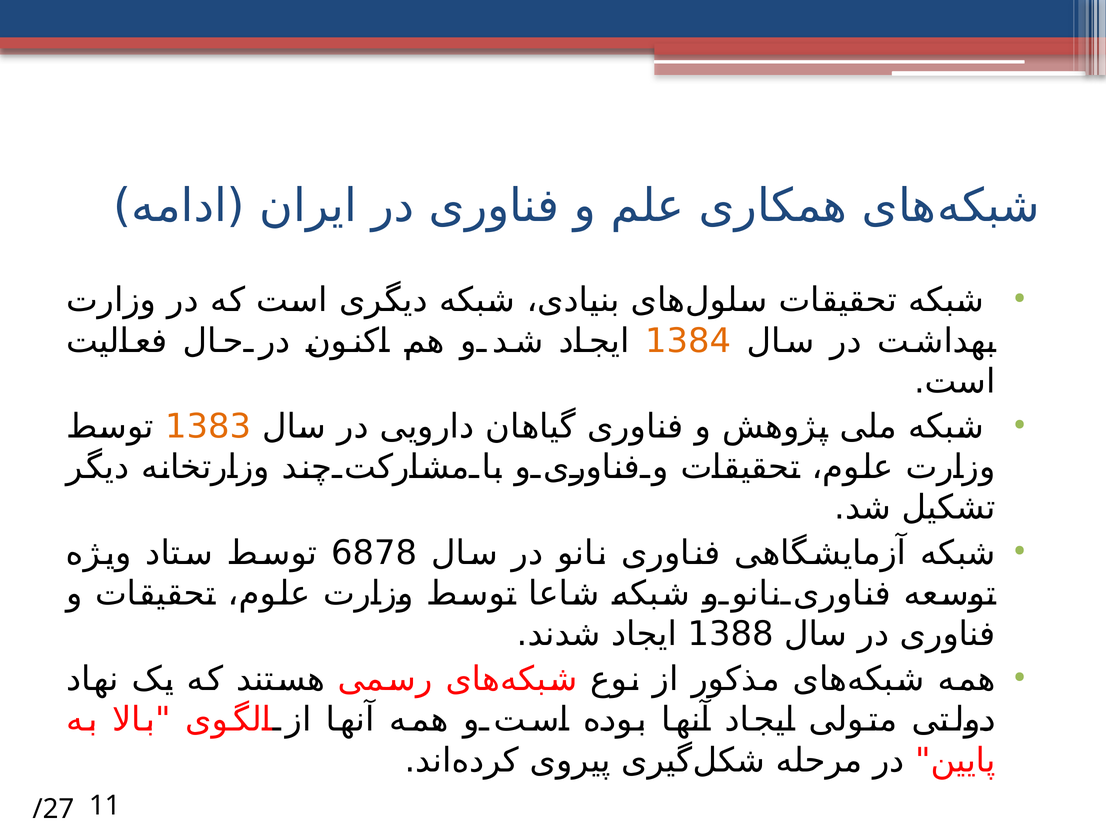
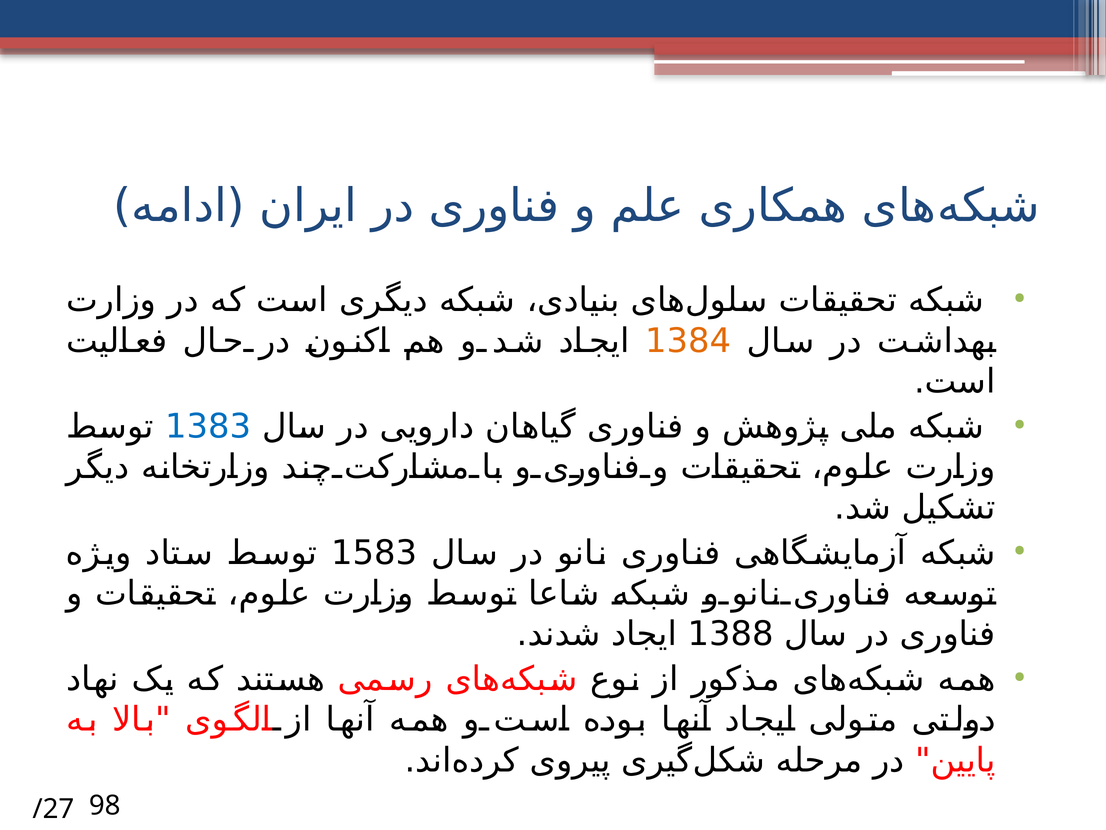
1383 colour: orange -> blue
6878: 6878 -> 1583
11: 11 -> 98
